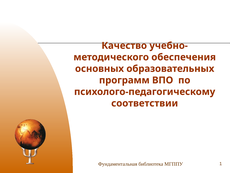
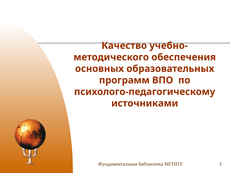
соответствии: соответствии -> источниками
